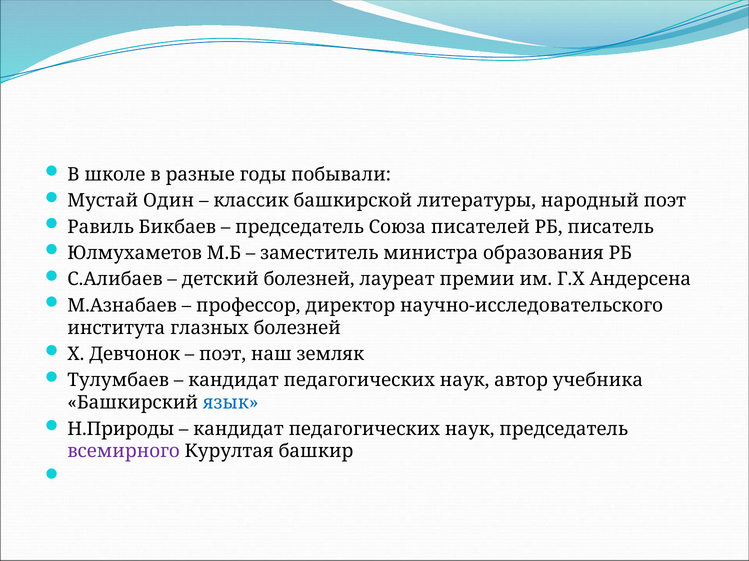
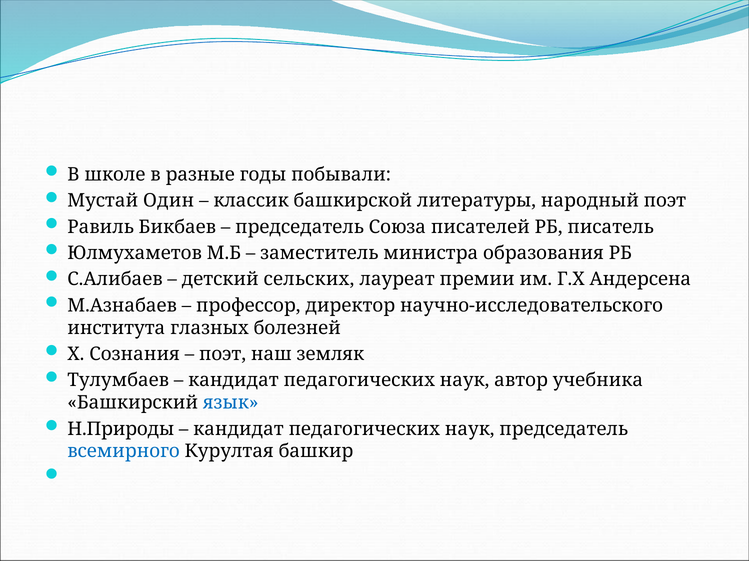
детский болезней: болезней -> сельских
Девчонок: Девчонок -> Сознания
всемирного colour: purple -> blue
